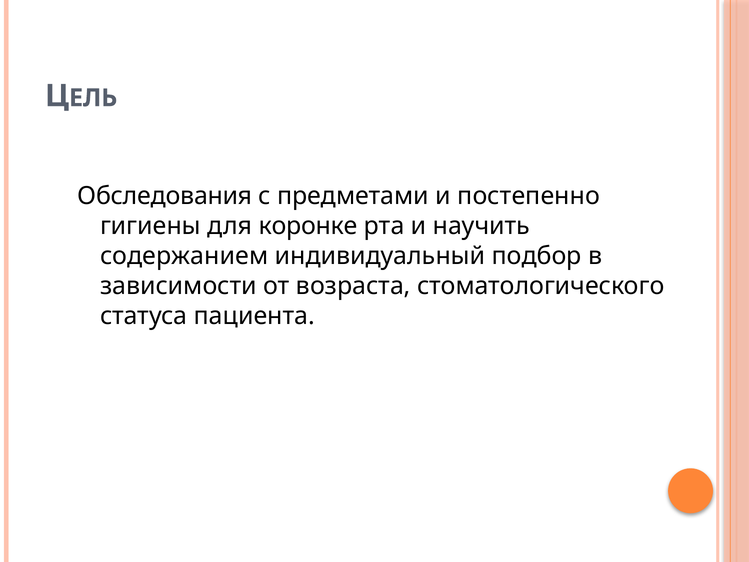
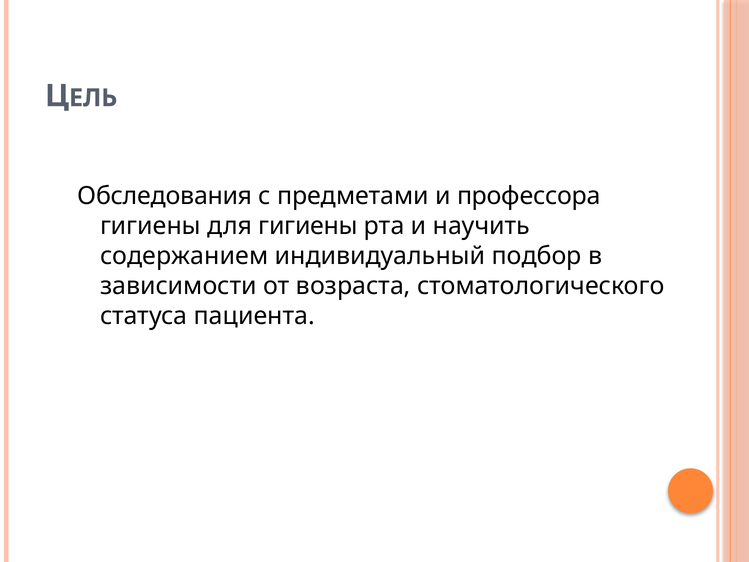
постепенно: постепенно -> профессора
для коронке: коронке -> гигиены
